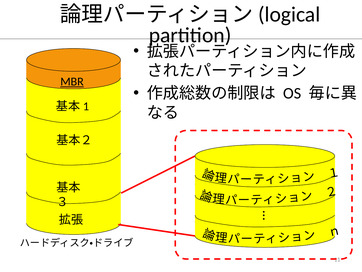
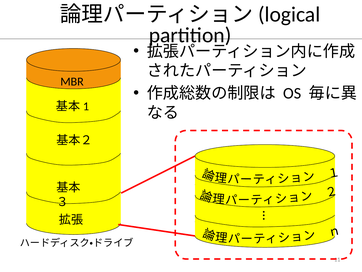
MBR underline: present -> none
